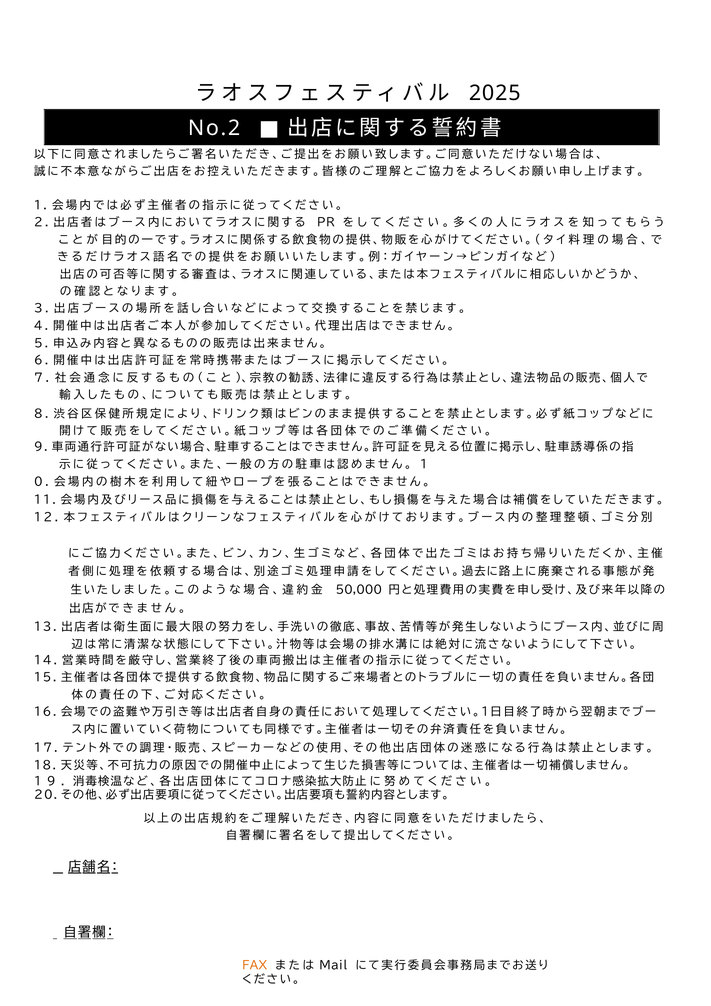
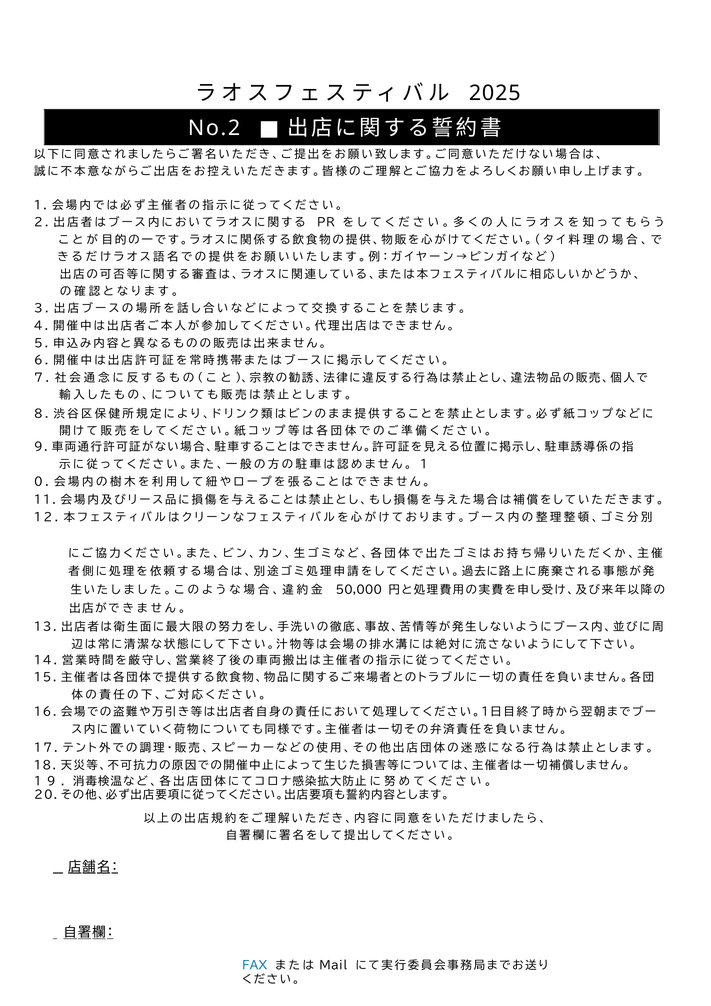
FAX colour: orange -> blue
